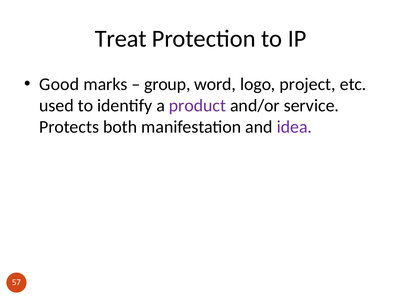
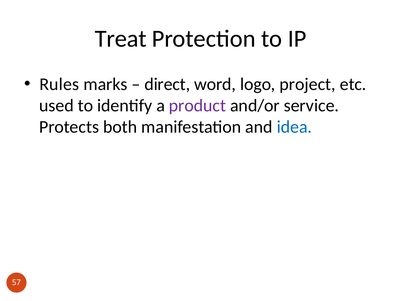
Good: Good -> Rules
group: group -> direct
idea colour: purple -> blue
